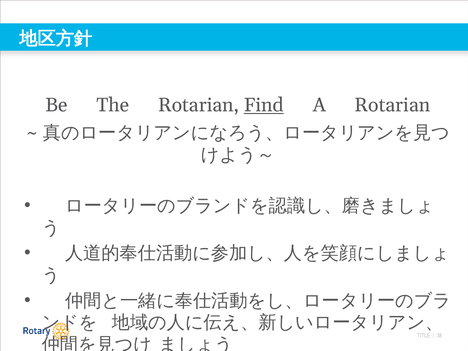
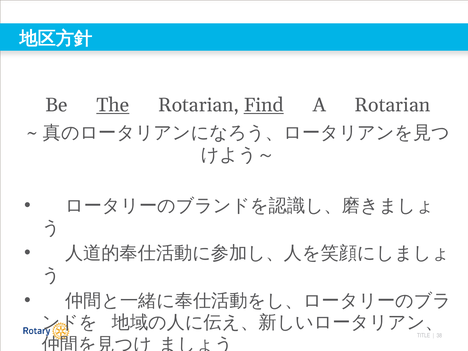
The underline: none -> present
